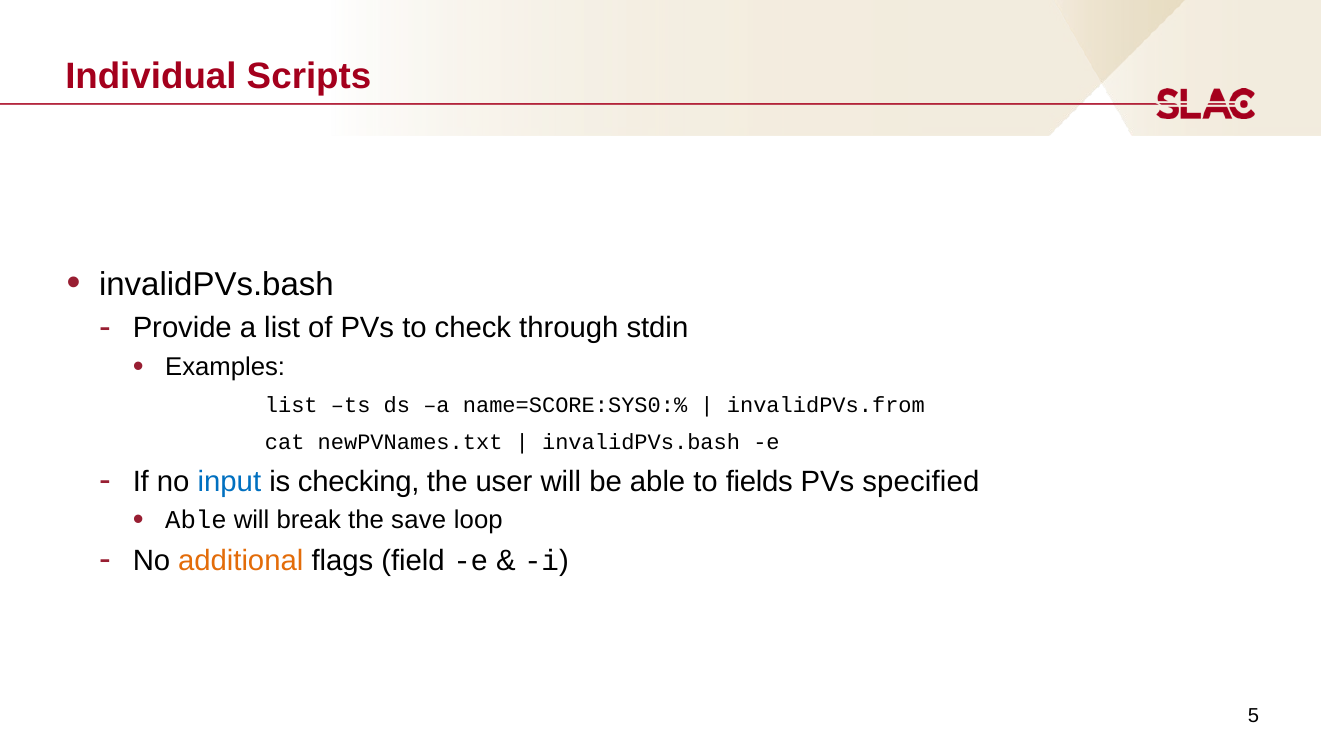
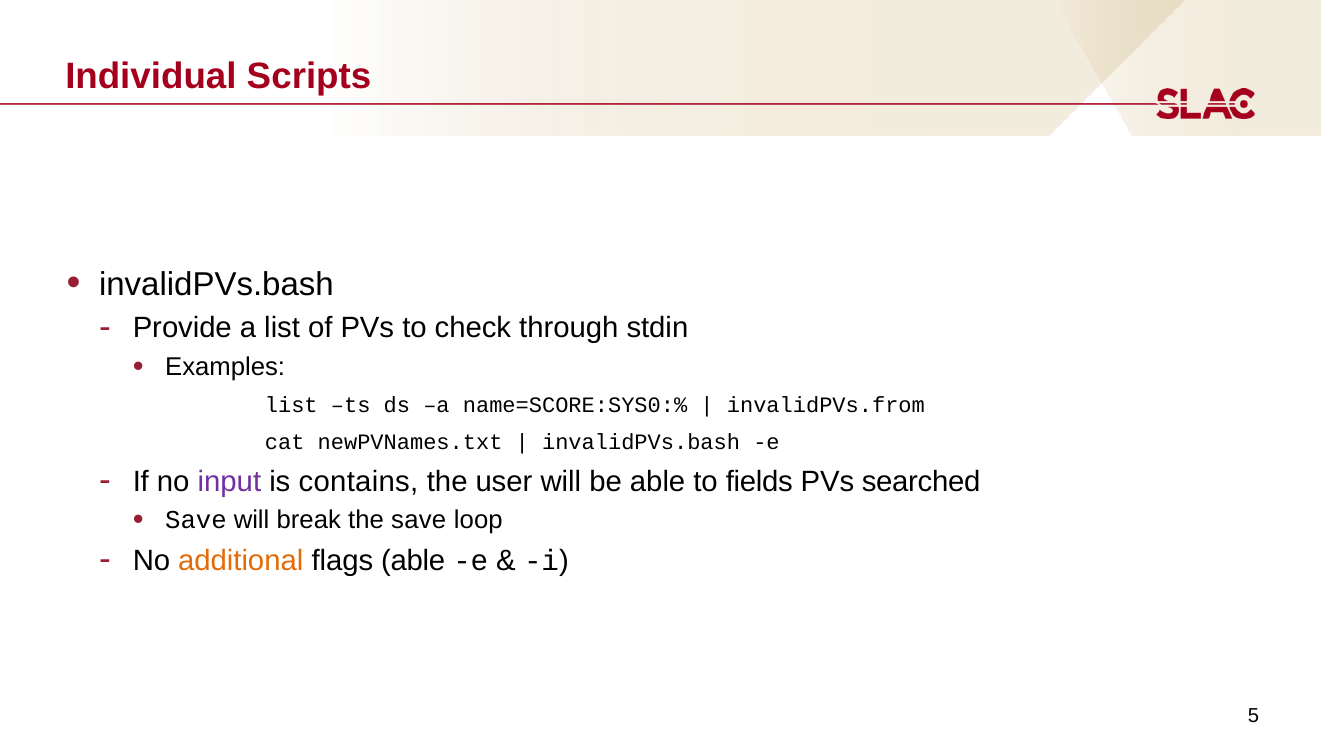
input colour: blue -> purple
checking: checking -> contains
specified: specified -> searched
Able at (196, 521): Able -> Save
flags field: field -> able
